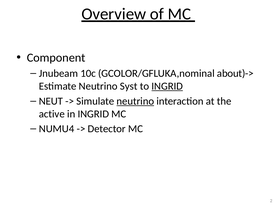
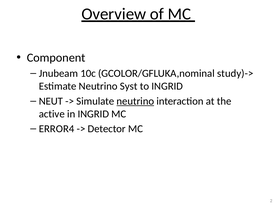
about)->: about)-> -> study)->
INGRID at (167, 86) underline: present -> none
NUMU4: NUMU4 -> ERROR4
